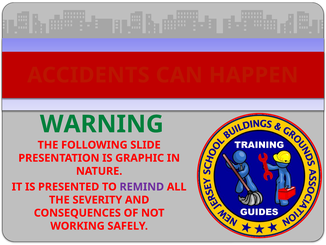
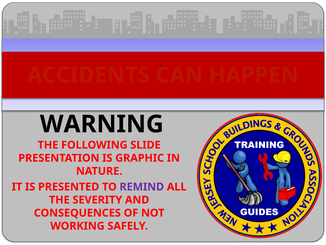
WARNING colour: green -> black
